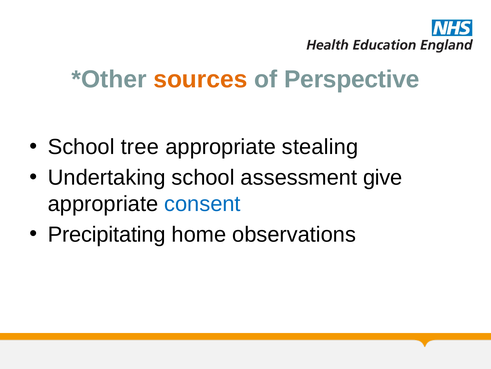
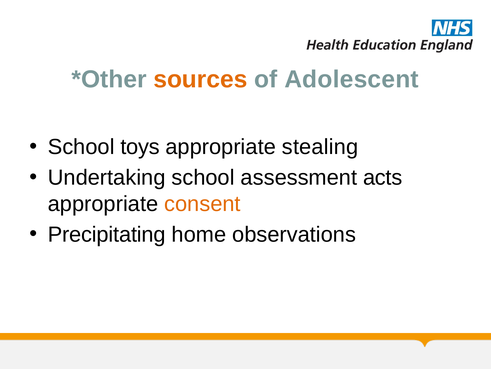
Perspective: Perspective -> Adolescent
tree: tree -> toys
give: give -> acts
consent colour: blue -> orange
